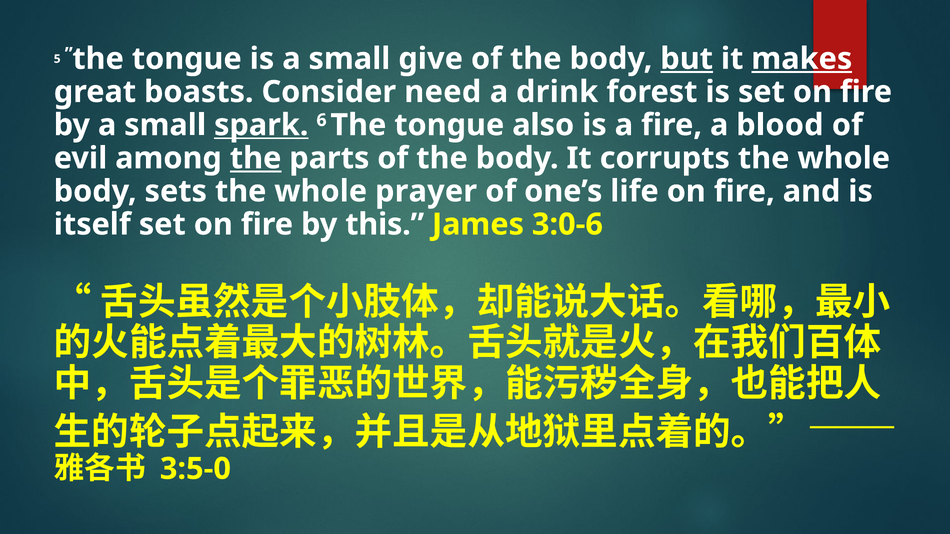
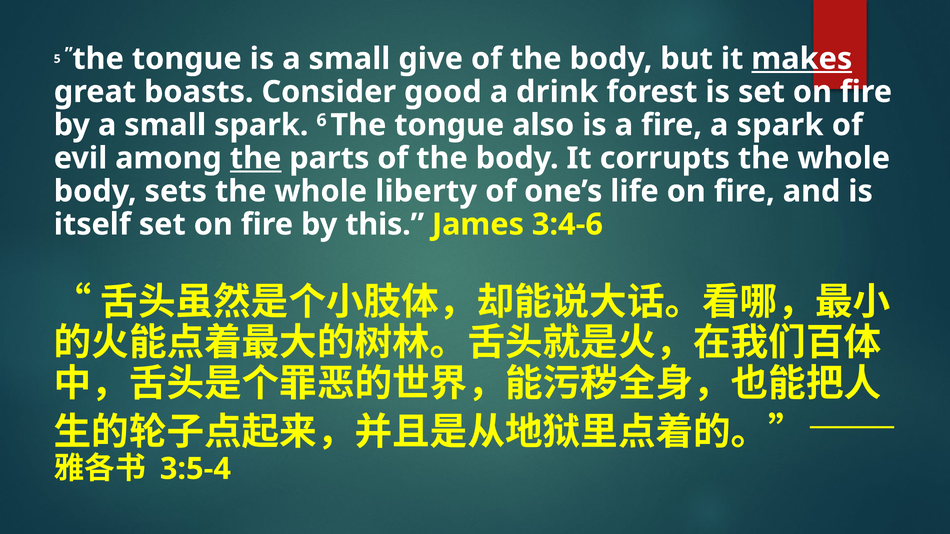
but underline: present -> none
need: need -> good
spark at (261, 125) underline: present -> none
a blood: blood -> spark
prayer: prayer -> liberty
3:0-6: 3:0-6 -> 3:4-6
3:5-0: 3:5-0 -> 3:5-4
